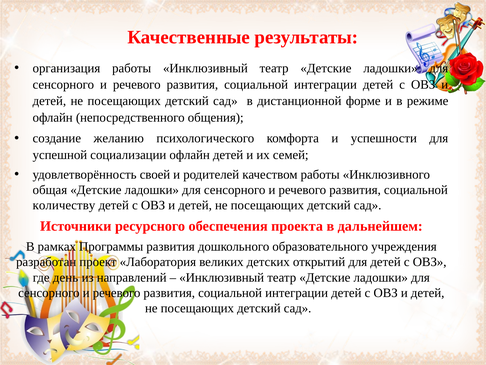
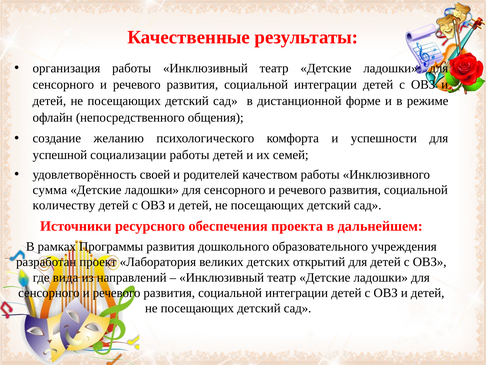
социализации офлайн: офлайн -> работы
общая: общая -> сумма
день: день -> вида
